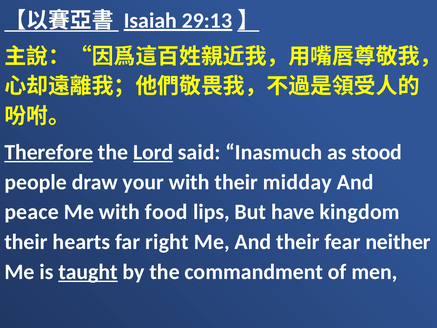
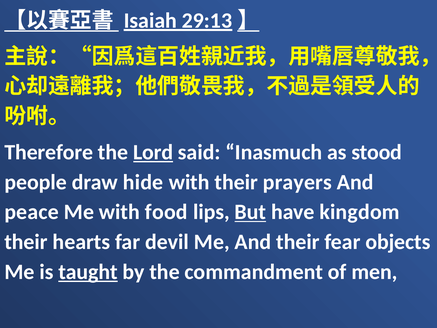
Therefore underline: present -> none
your: your -> hide
midday: midday -> prayers
But underline: none -> present
right: right -> devil
neither: neither -> objects
